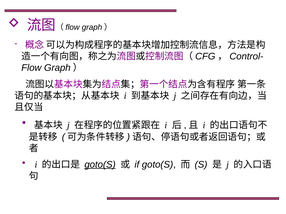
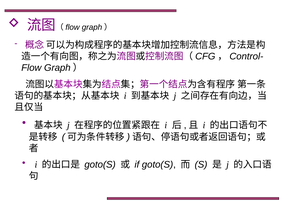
goto(S at (100, 165) underline: present -> none
